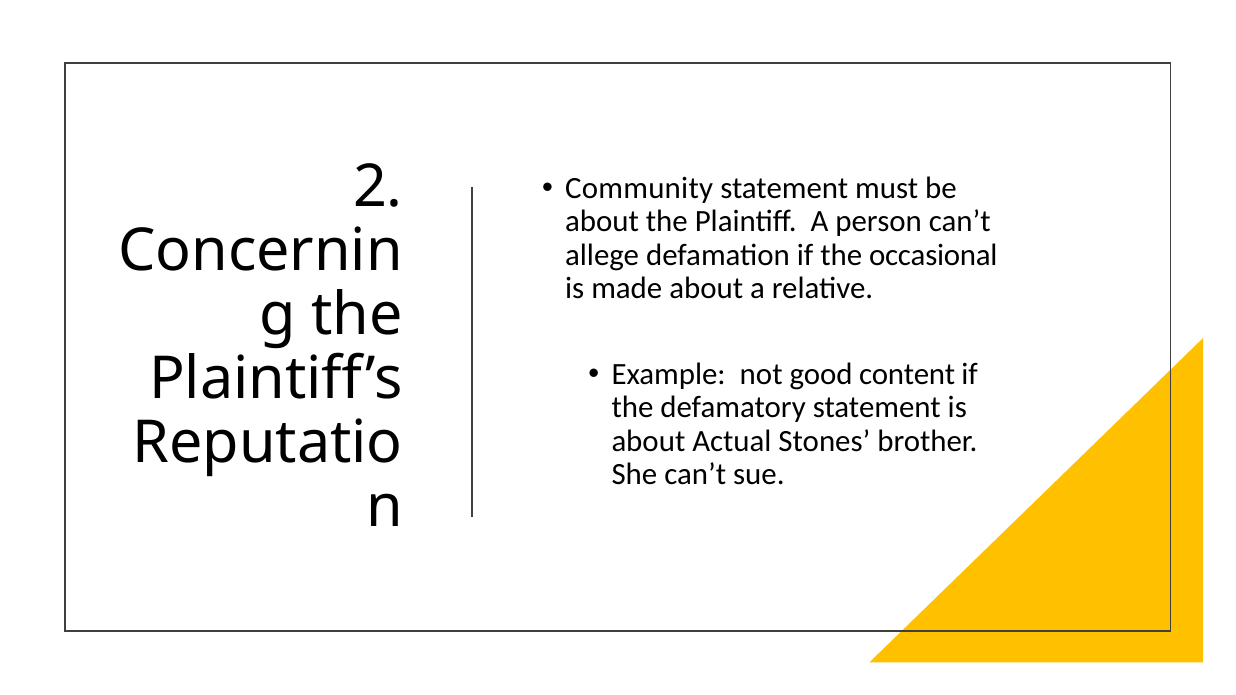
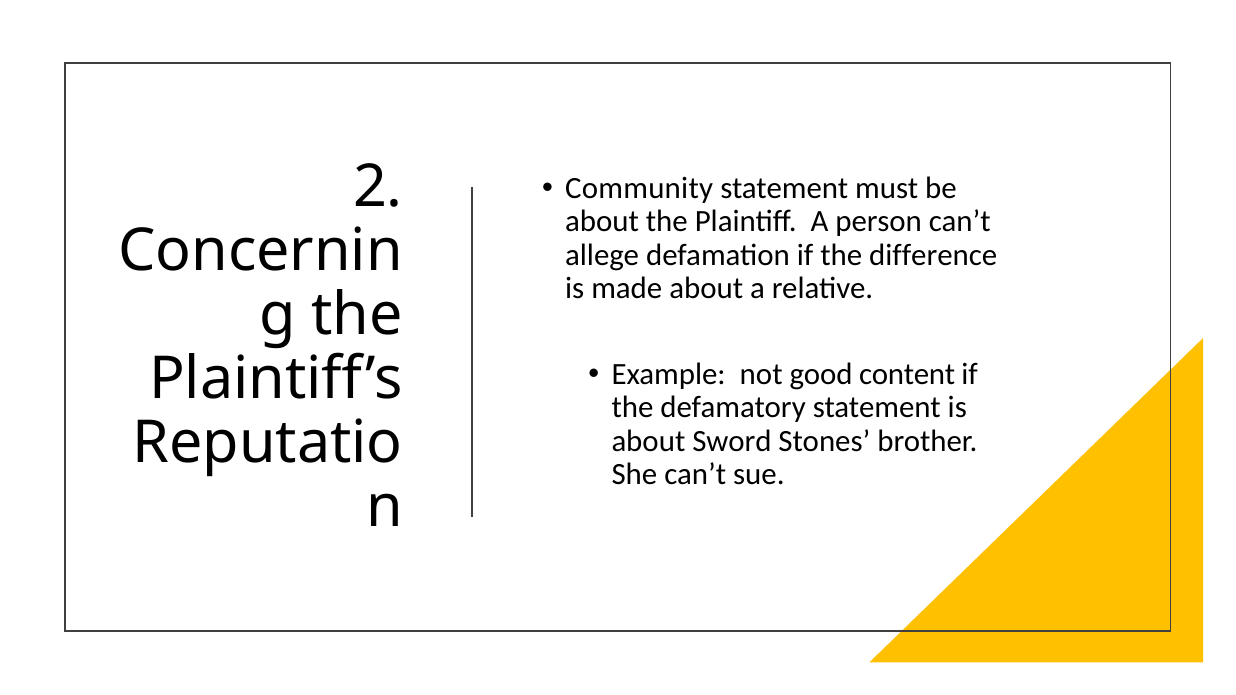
occasional: occasional -> difference
Actual: Actual -> Sword
